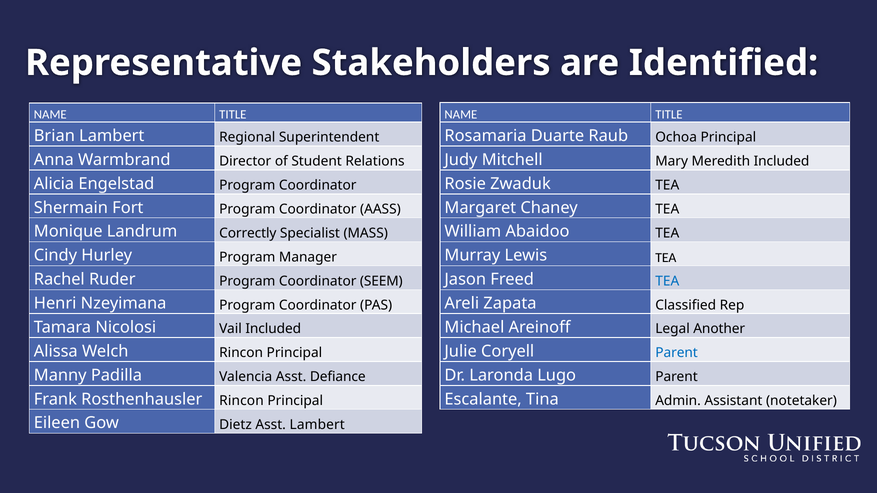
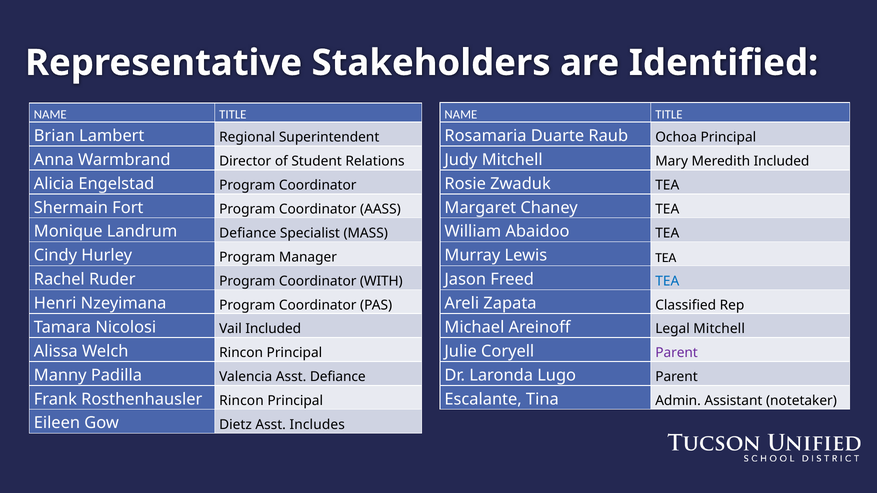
Correctly at (248, 233): Correctly -> Defiance
SEEM: SEEM -> WITH
Legal Another: Another -> Mitchell
Parent at (677, 353) colour: blue -> purple
Asst Lambert: Lambert -> Includes
